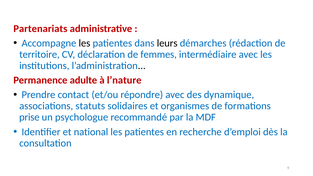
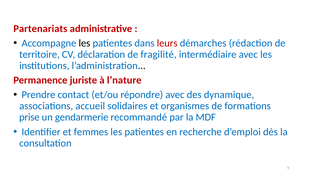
leurs colour: black -> red
femmes: femmes -> fragilité
adulte: adulte -> juriste
statuts: statuts -> accueil
psychologue: psychologue -> gendarmerie
national: national -> femmes
